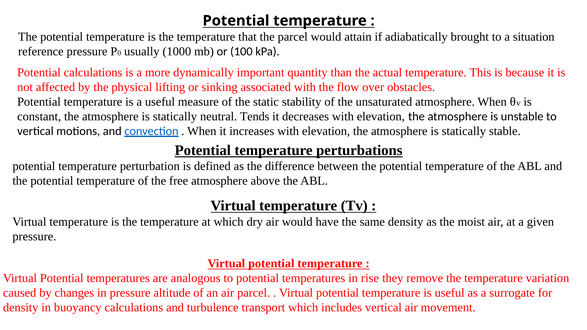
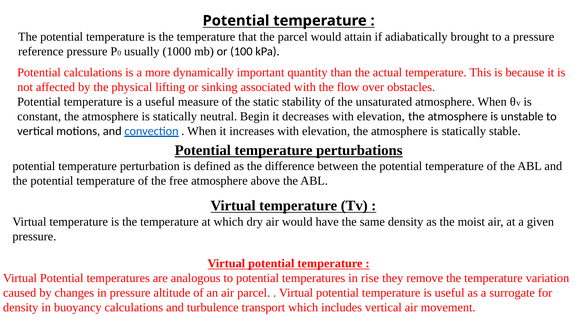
a situation: situation -> pressure
Tends: Tends -> Begin
